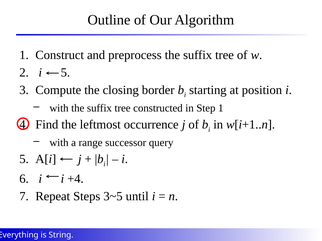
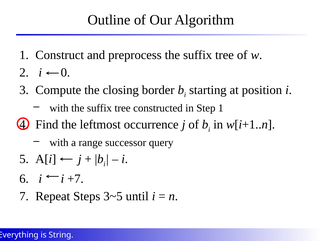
i 5: 5 -> 0
+4: +4 -> +7
